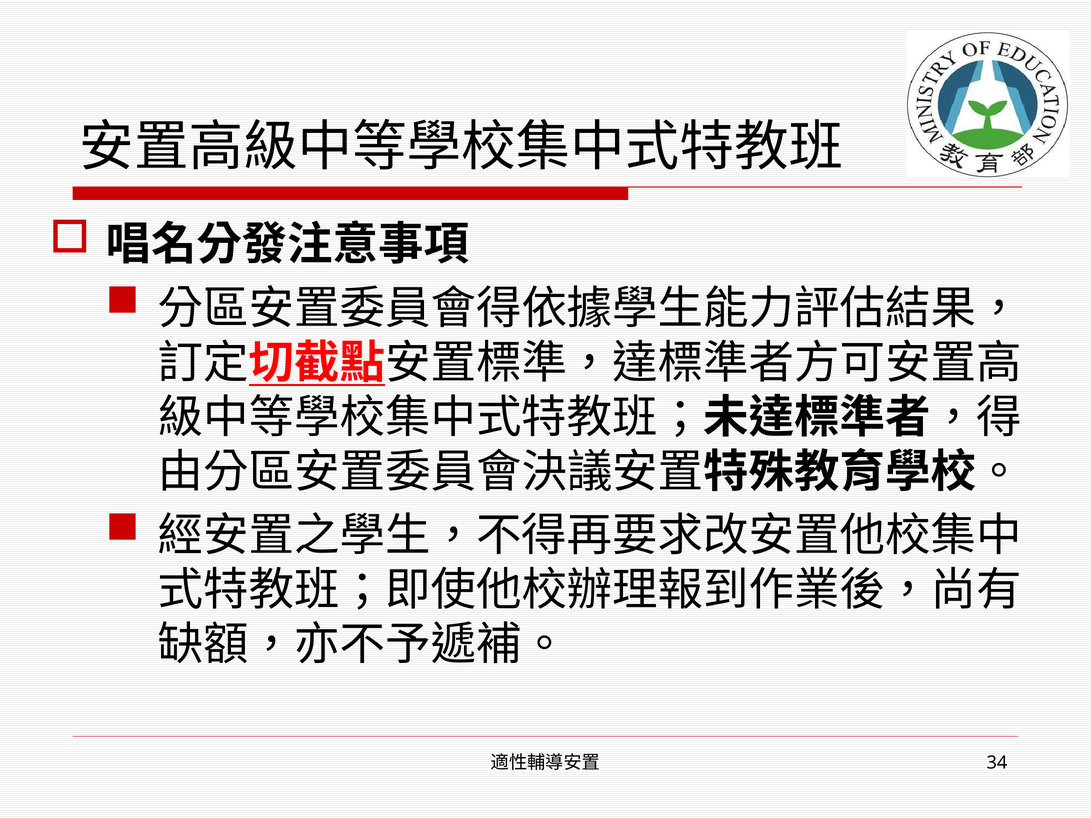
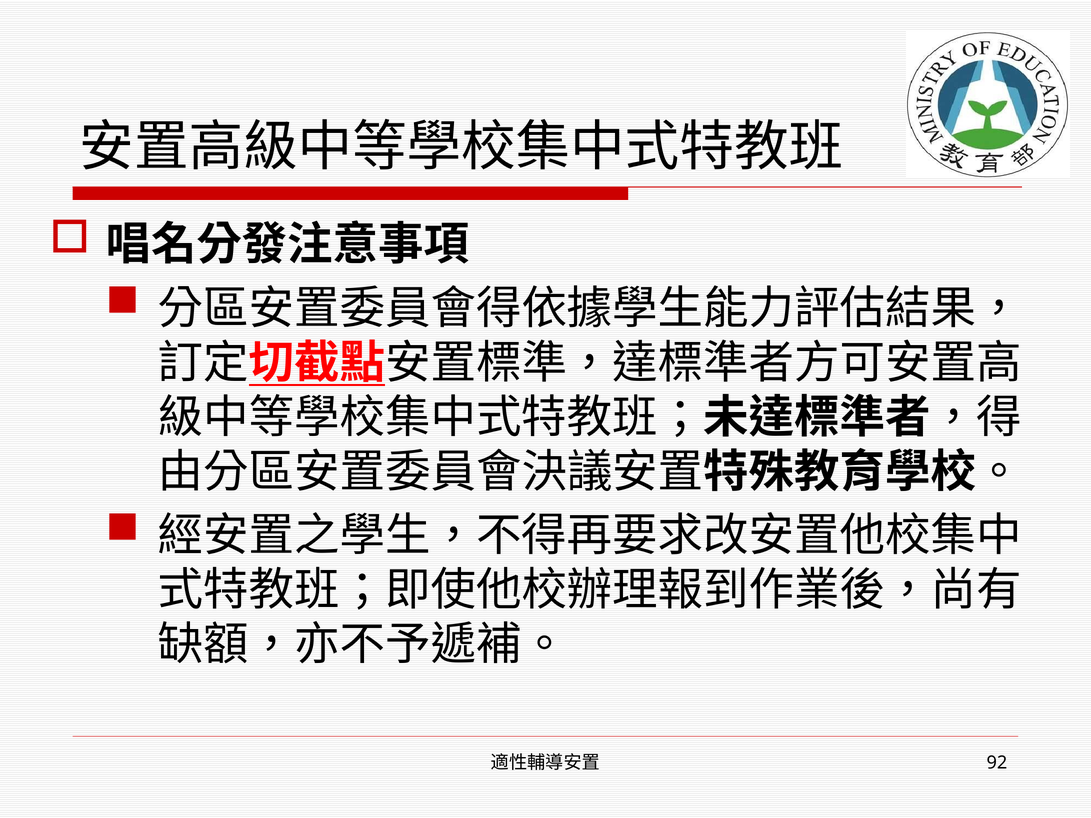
34: 34 -> 92
